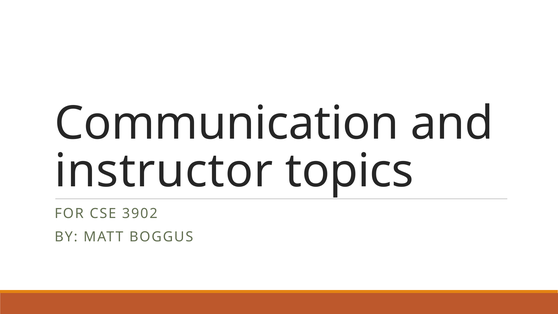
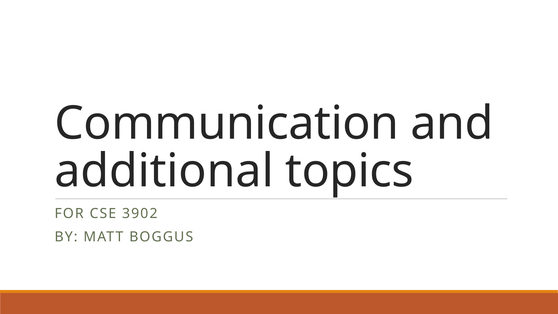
instructor: instructor -> additional
